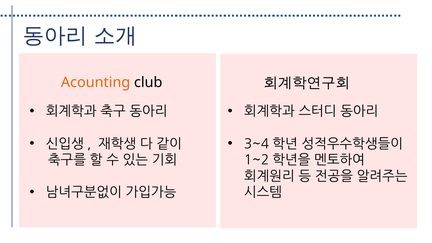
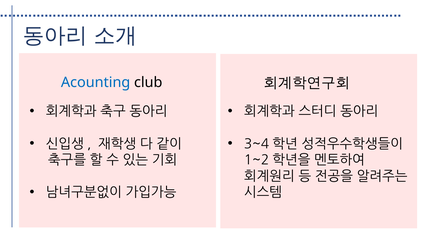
Acounting colour: orange -> blue
